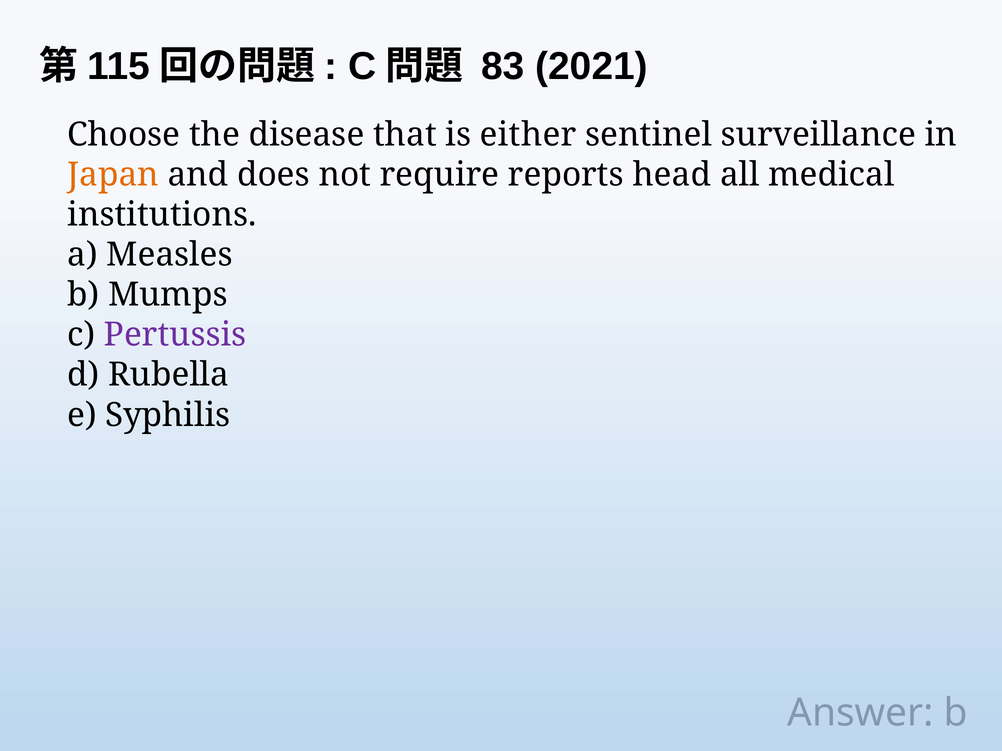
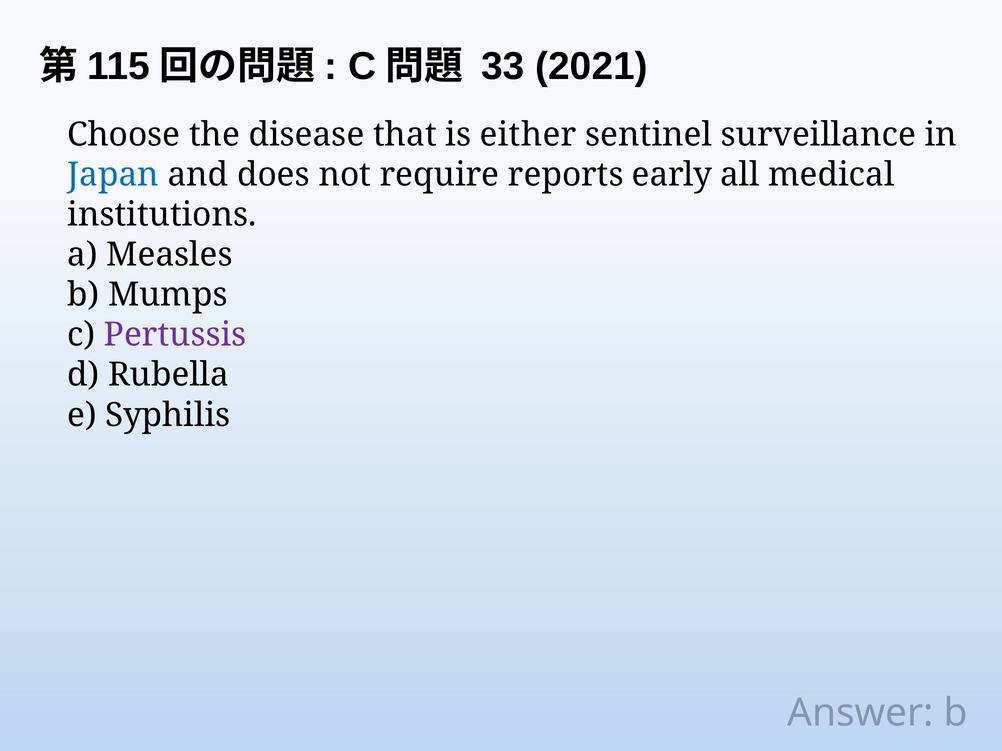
83: 83 -> 33
Japan colour: orange -> blue
head: head -> early
